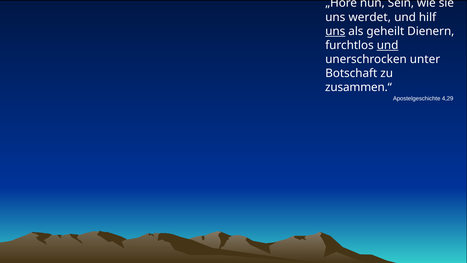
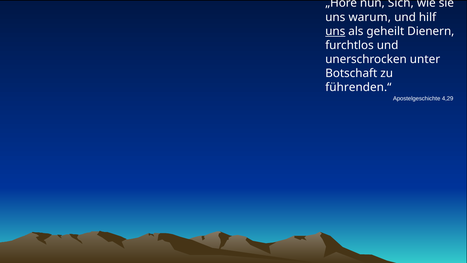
Sein: Sein -> Sich
werdet: werdet -> warum
und at (388, 45) underline: present -> none
zusammen.“: zusammen.“ -> führenden.“
